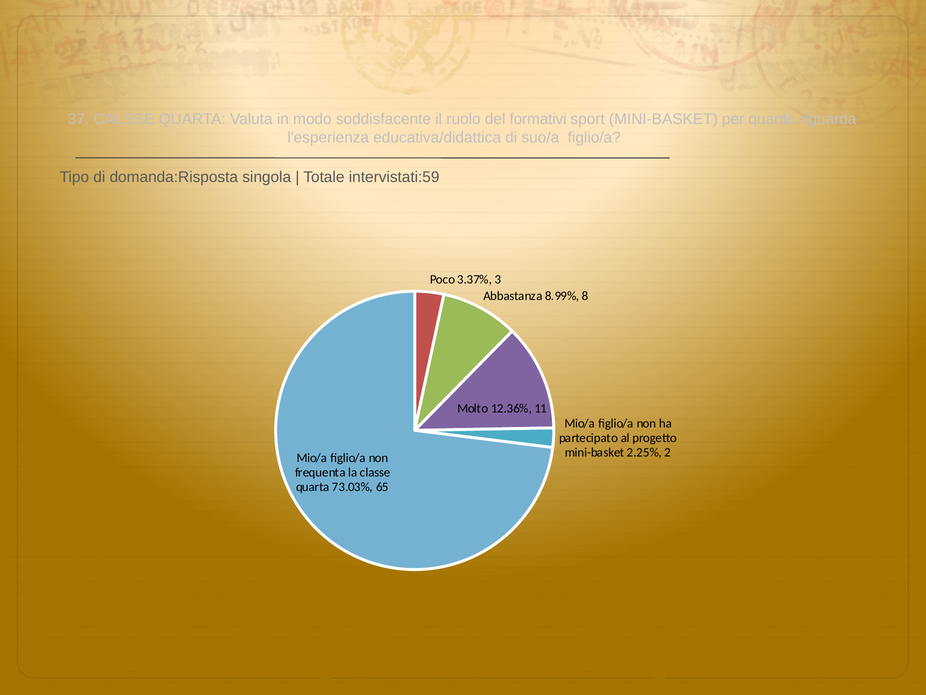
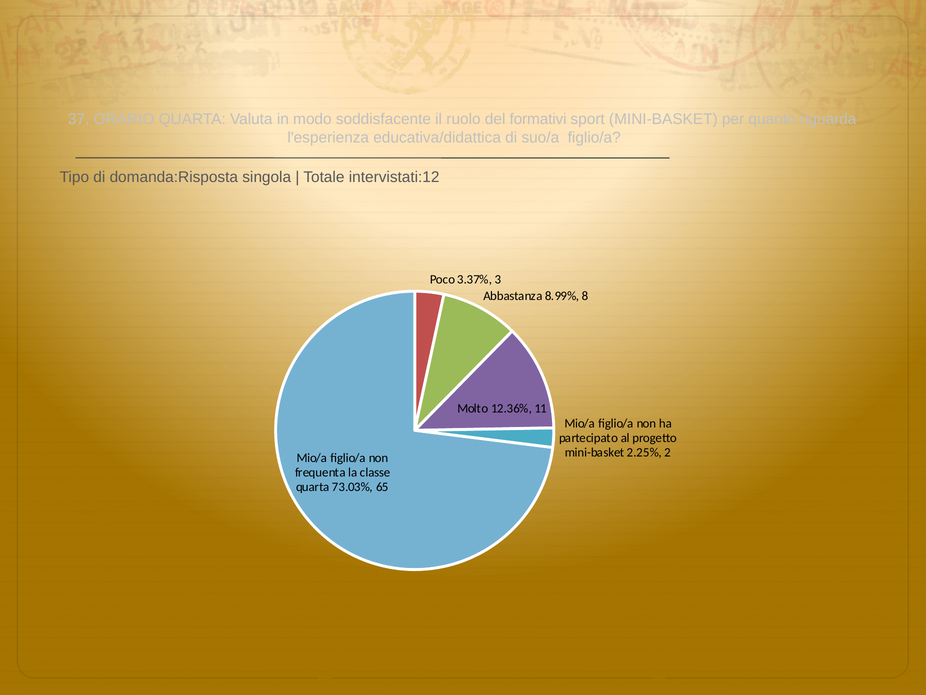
CALSSE: CALSSE -> ORARIO
intervistati:59: intervistati:59 -> intervistati:12
